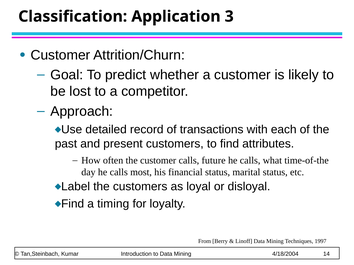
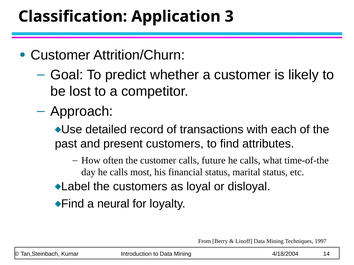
timing: timing -> neural
